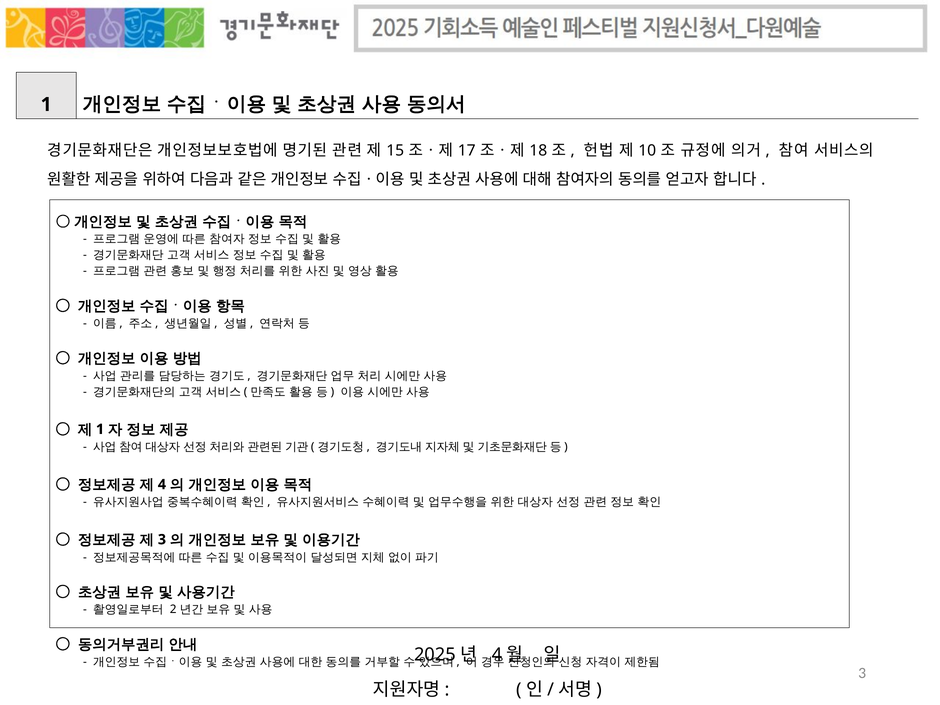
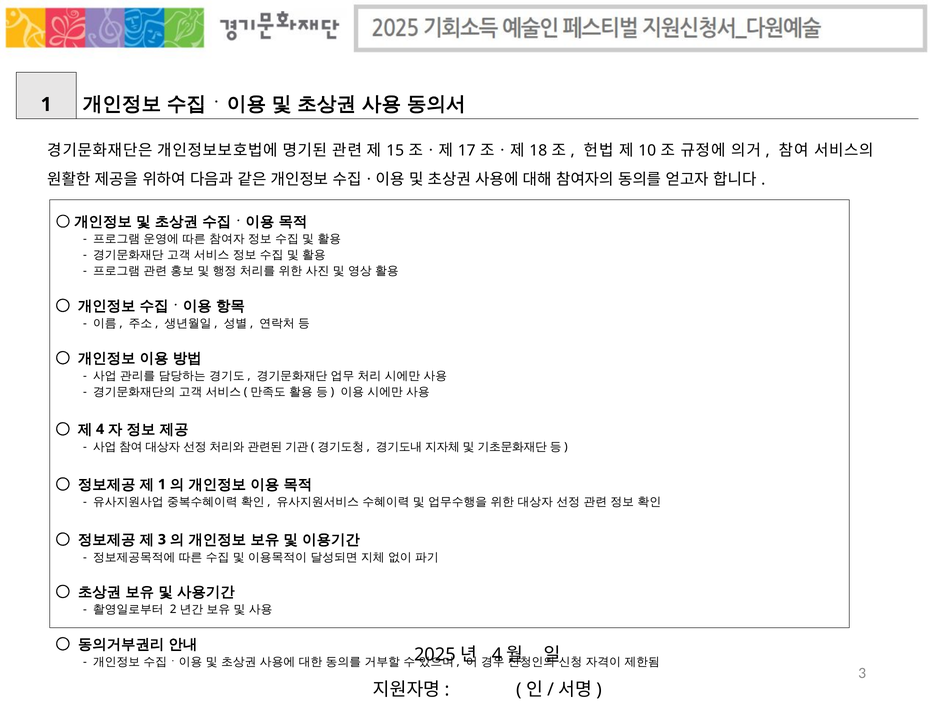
1 at (100, 429): 1 -> 4
4 at (162, 484): 4 -> 1
